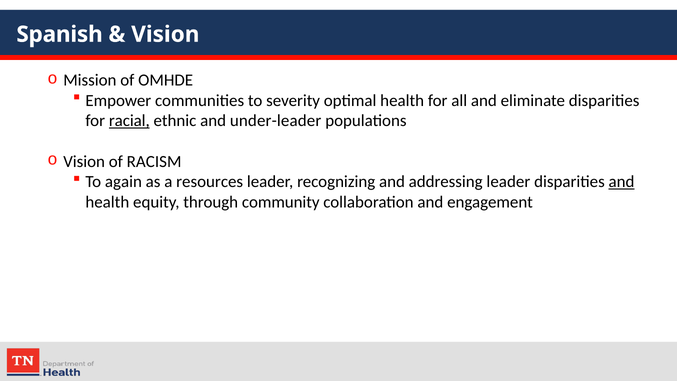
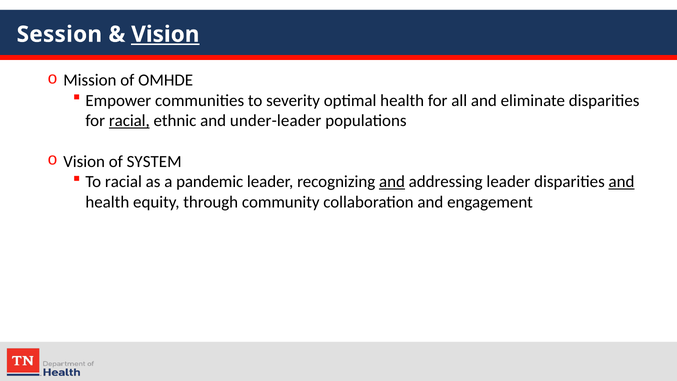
Spanish: Spanish -> Session
Vision at (165, 34) underline: none -> present
RACISM: RACISM -> SYSTEM
To again: again -> racial
resources: resources -> pandemic
and at (392, 182) underline: none -> present
